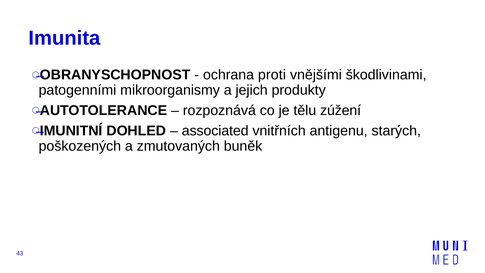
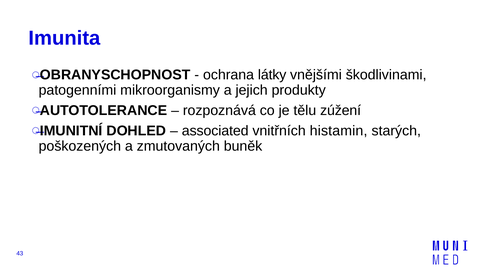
proti: proti -> látky
antigenu: antigenu -> histamin
